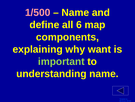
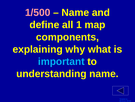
6: 6 -> 1
want: want -> what
important colour: light green -> light blue
